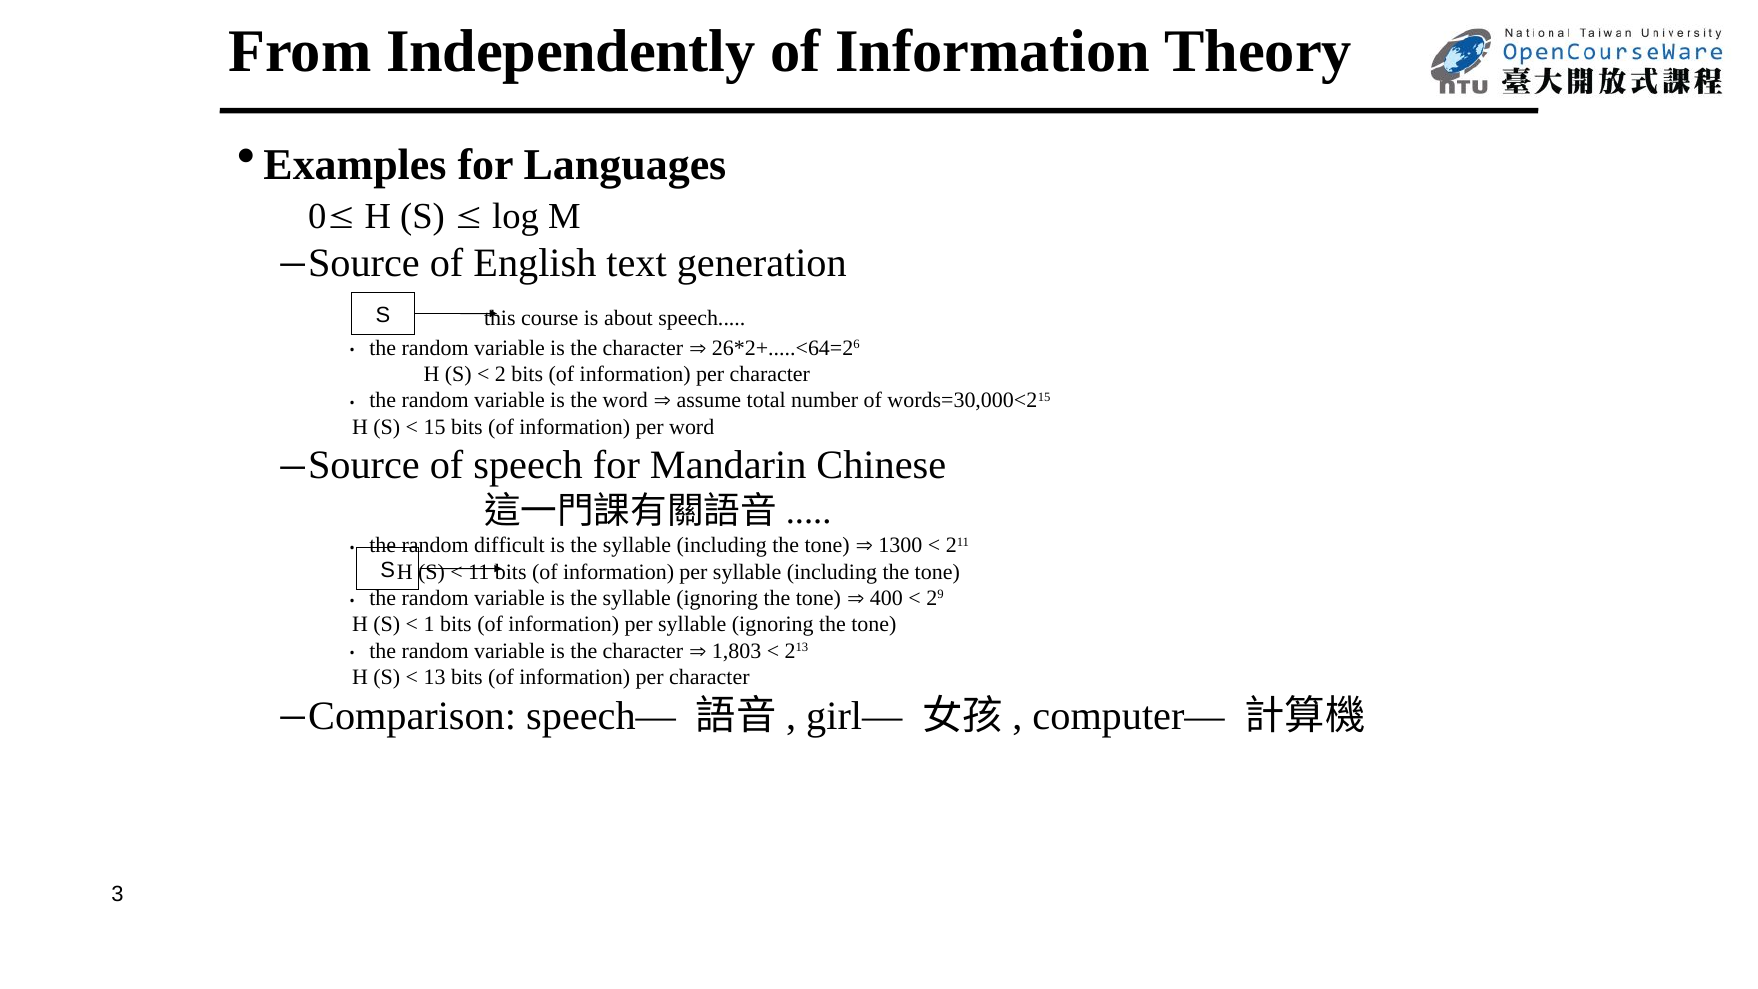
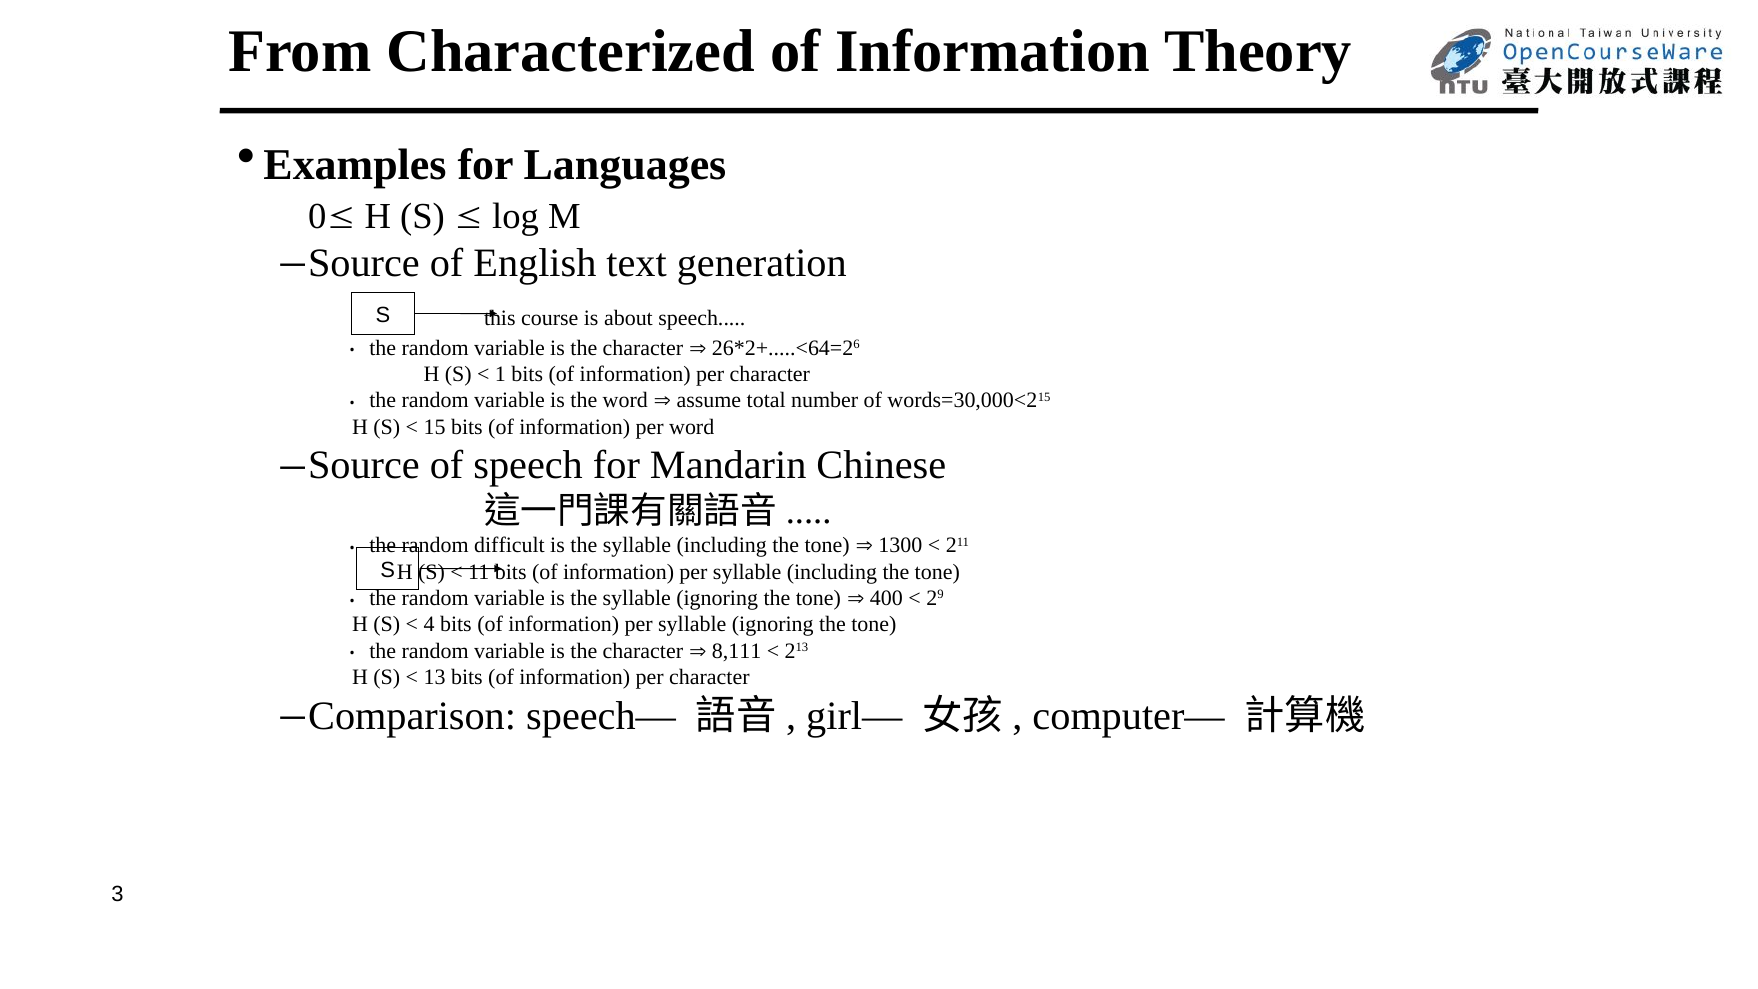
Independently: Independently -> Characterized
2: 2 -> 1
1: 1 -> 4
1,803: 1,803 -> 8,111
